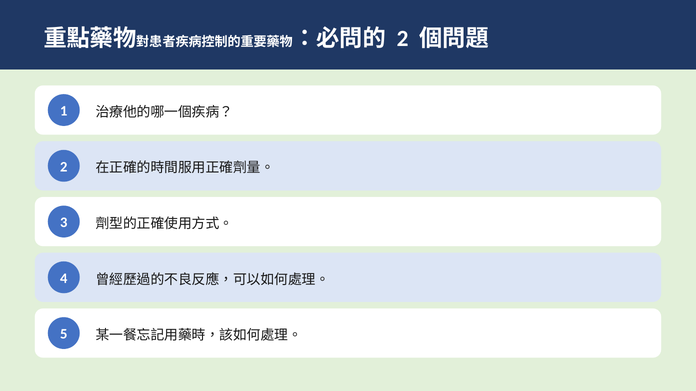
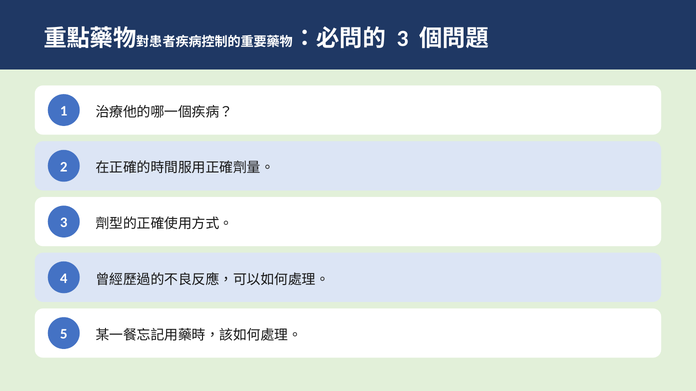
2 at (403, 39): 2 -> 3
